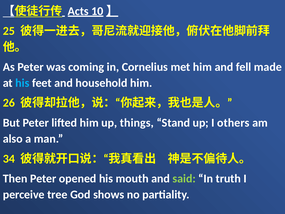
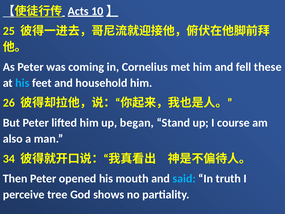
made: made -> these
things: things -> began
others: others -> course
said colour: light green -> light blue
